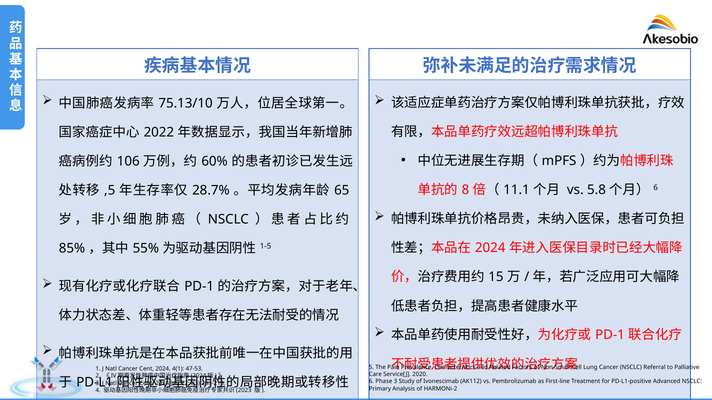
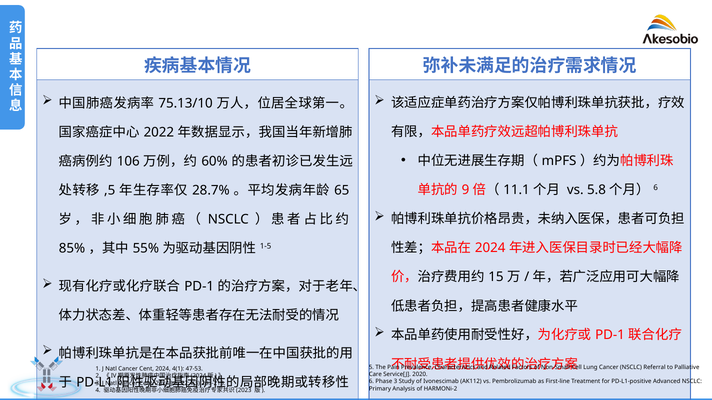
8: 8 -> 9
